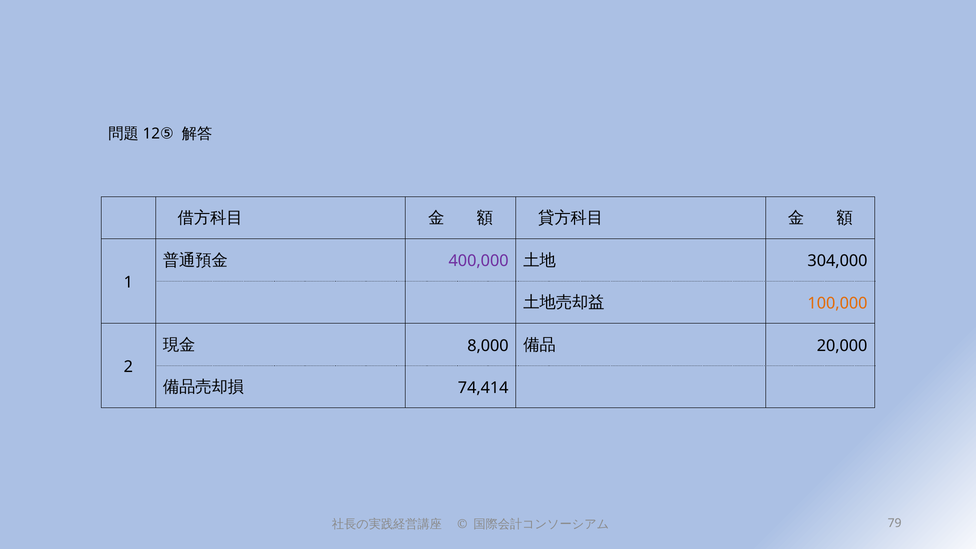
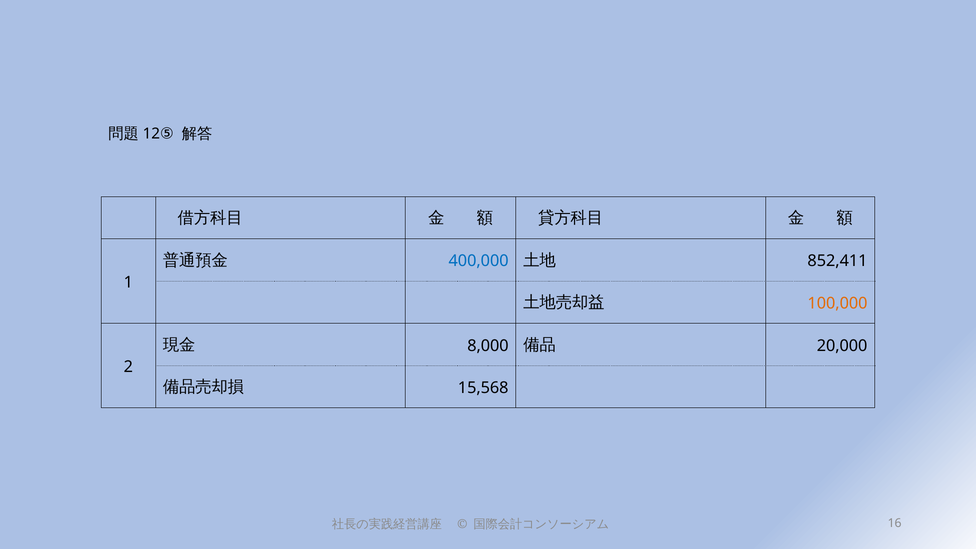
400,000 colour: purple -> blue
304,000: 304,000 -> 852,411
74,414: 74,414 -> 15,568
79: 79 -> 16
